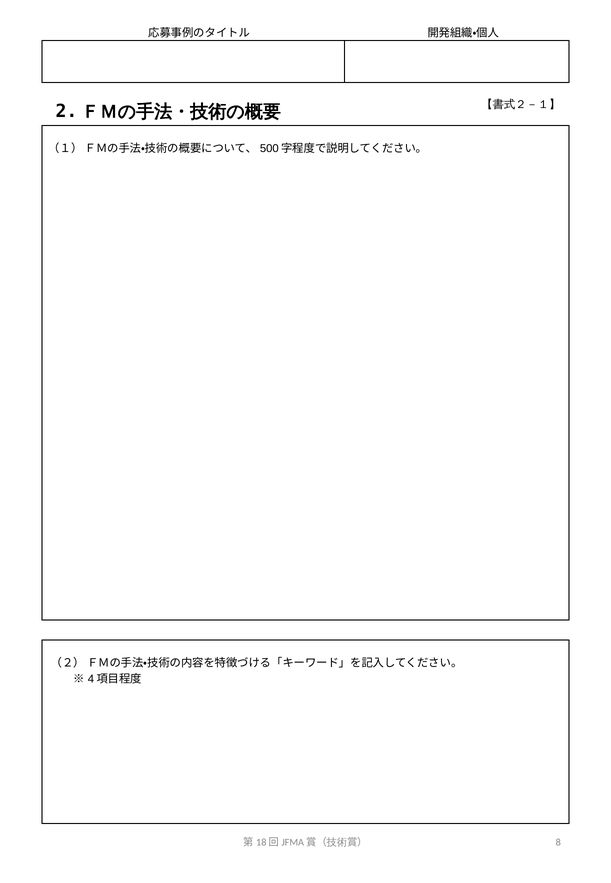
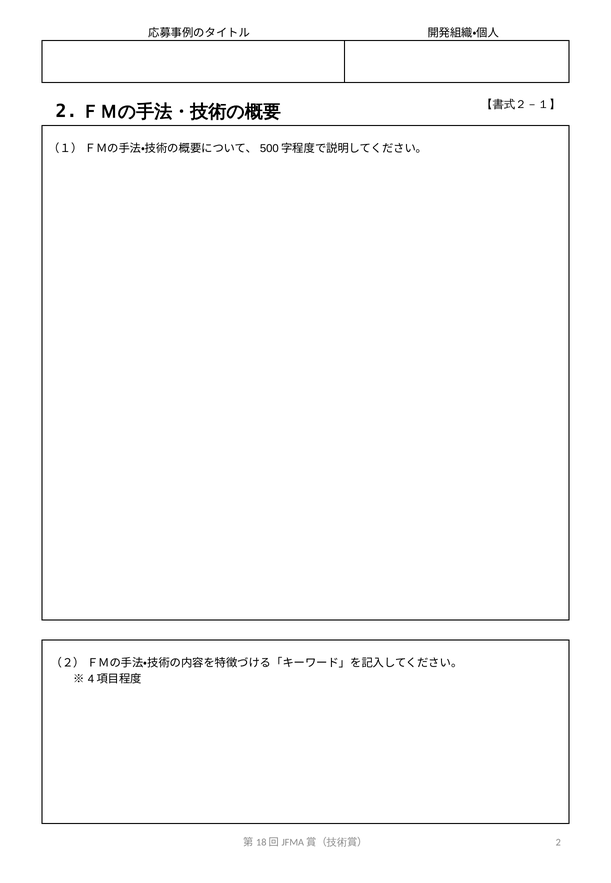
8: 8 -> 2
